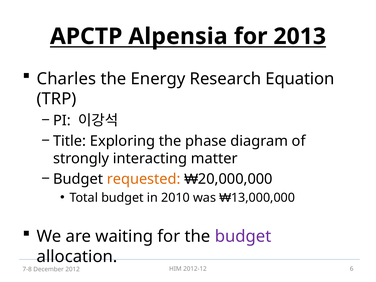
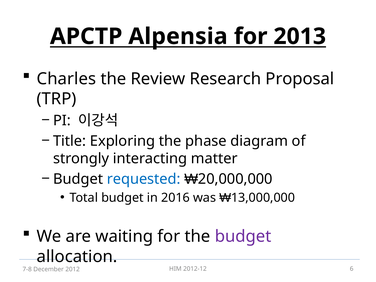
Energy: Energy -> Review
Equation: Equation -> Proposal
requested colour: orange -> blue
2010: 2010 -> 2016
